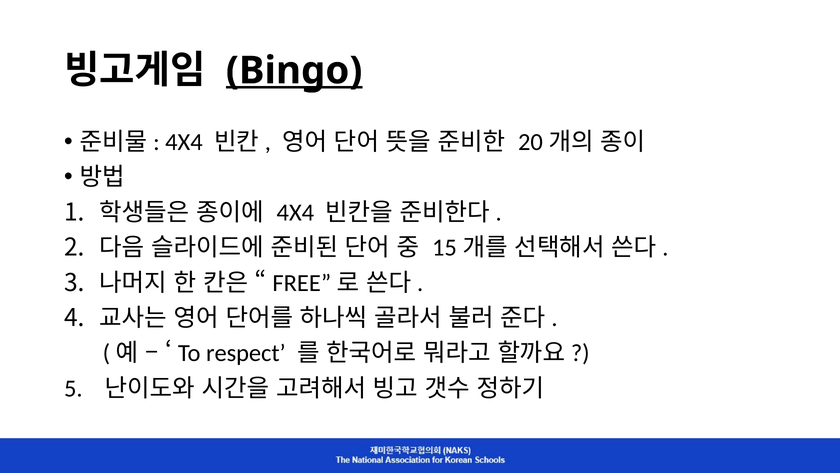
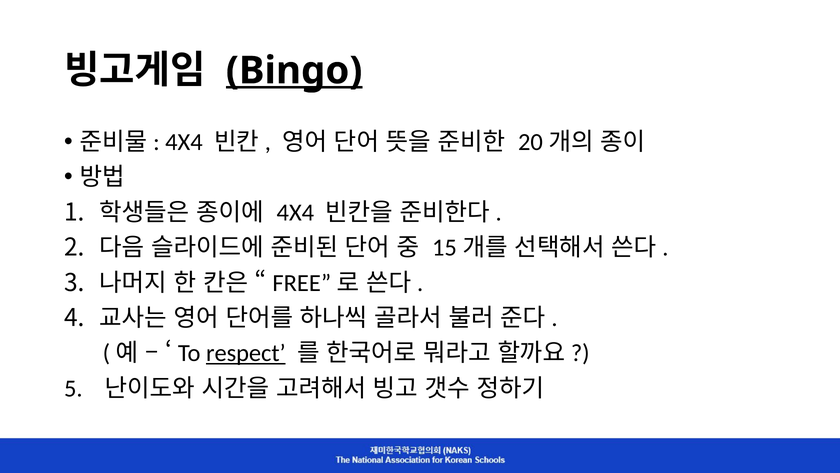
respect underline: none -> present
